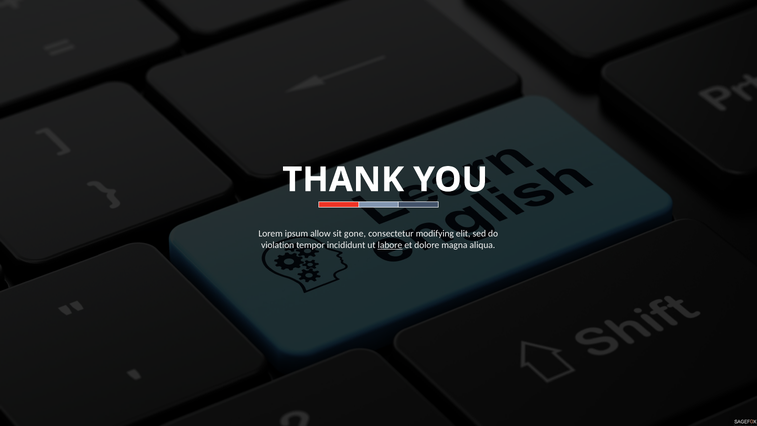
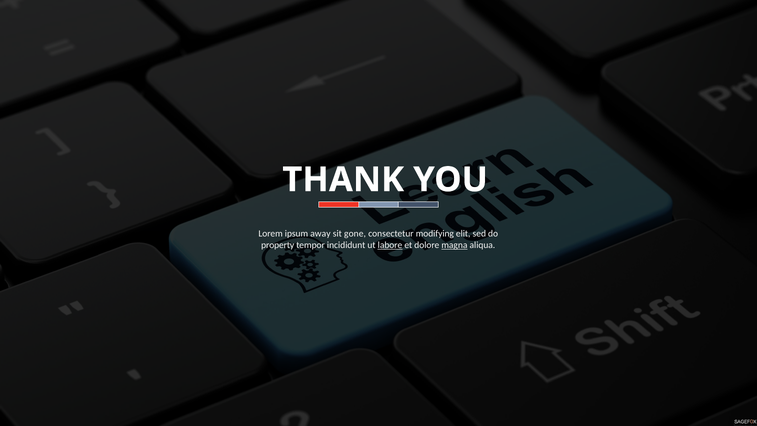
allow: allow -> away
violation: violation -> property
magna underline: none -> present
